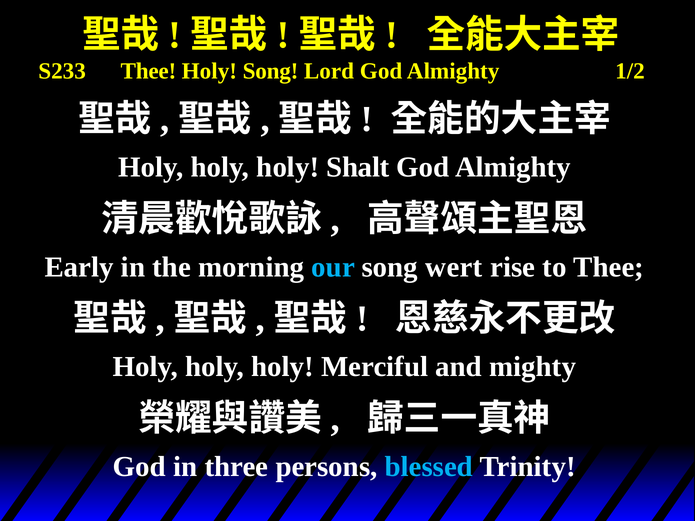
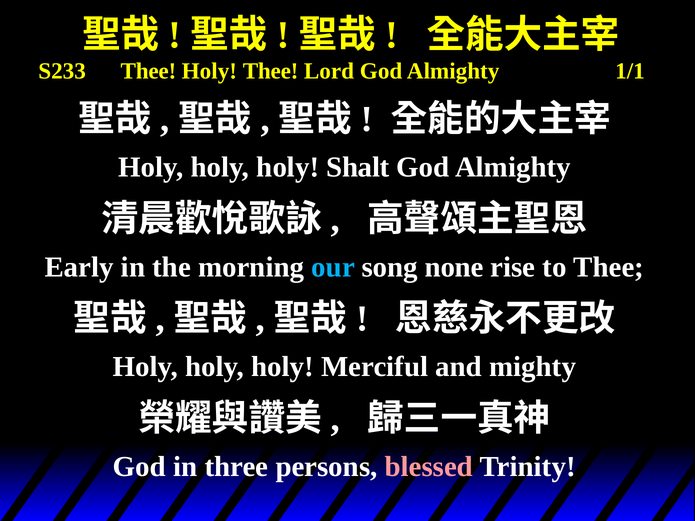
Holy Song: Song -> Thee
1/2: 1/2 -> 1/1
wert: wert -> none
blessed colour: light blue -> pink
